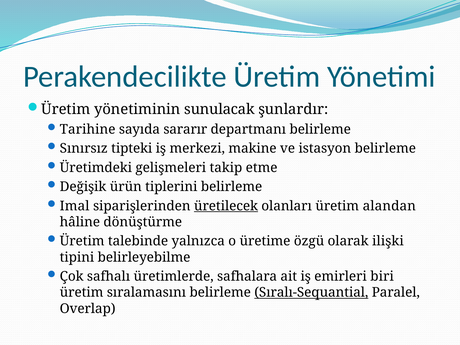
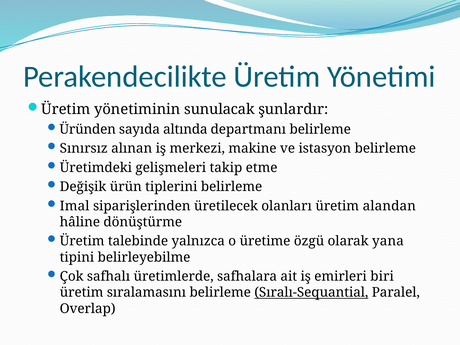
Tarihine: Tarihine -> Üründen
sararır: sararır -> altında
tipteki: tipteki -> alınan
üretilecek underline: present -> none
ilişki: ilişki -> yana
